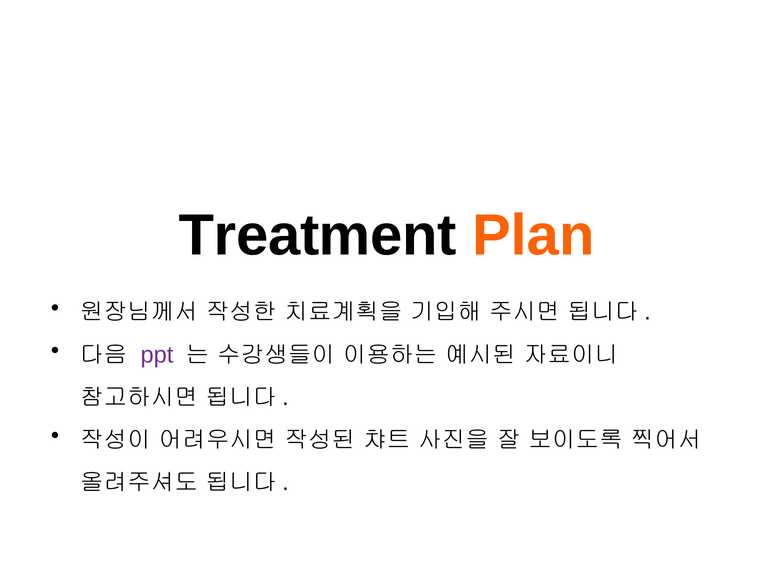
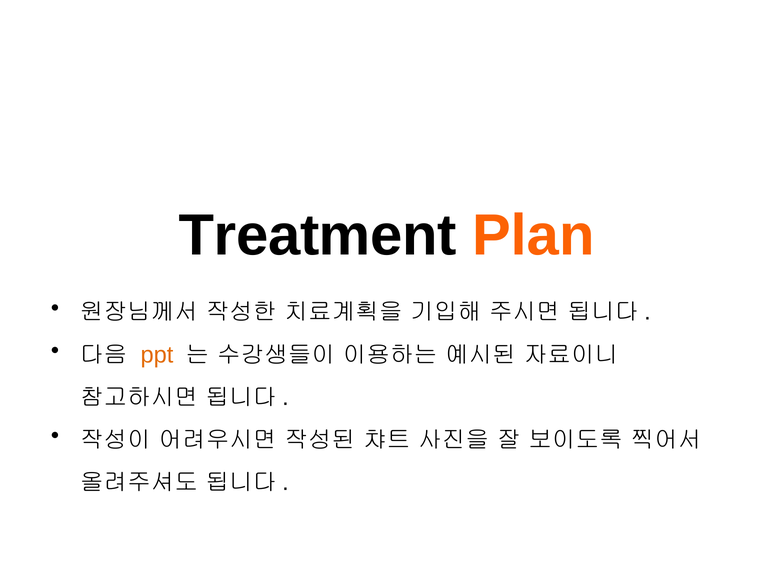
ppt colour: purple -> orange
